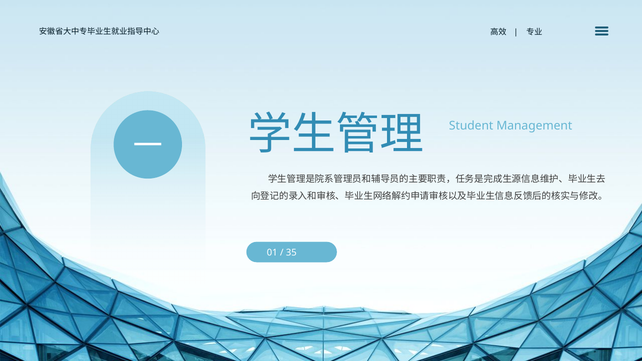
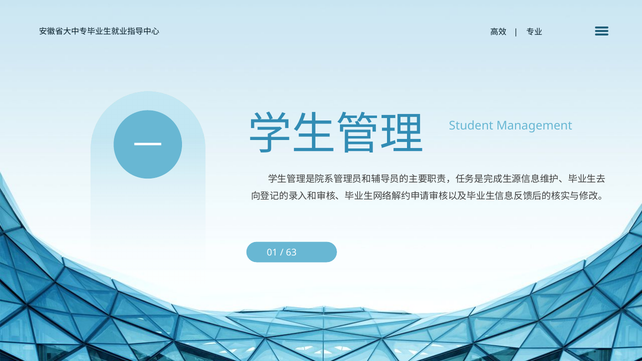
35: 35 -> 63
